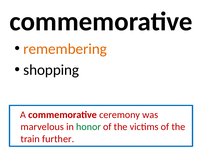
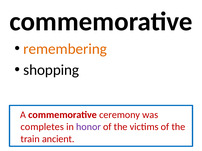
marvelous: marvelous -> completes
honor colour: green -> purple
further: further -> ancient
